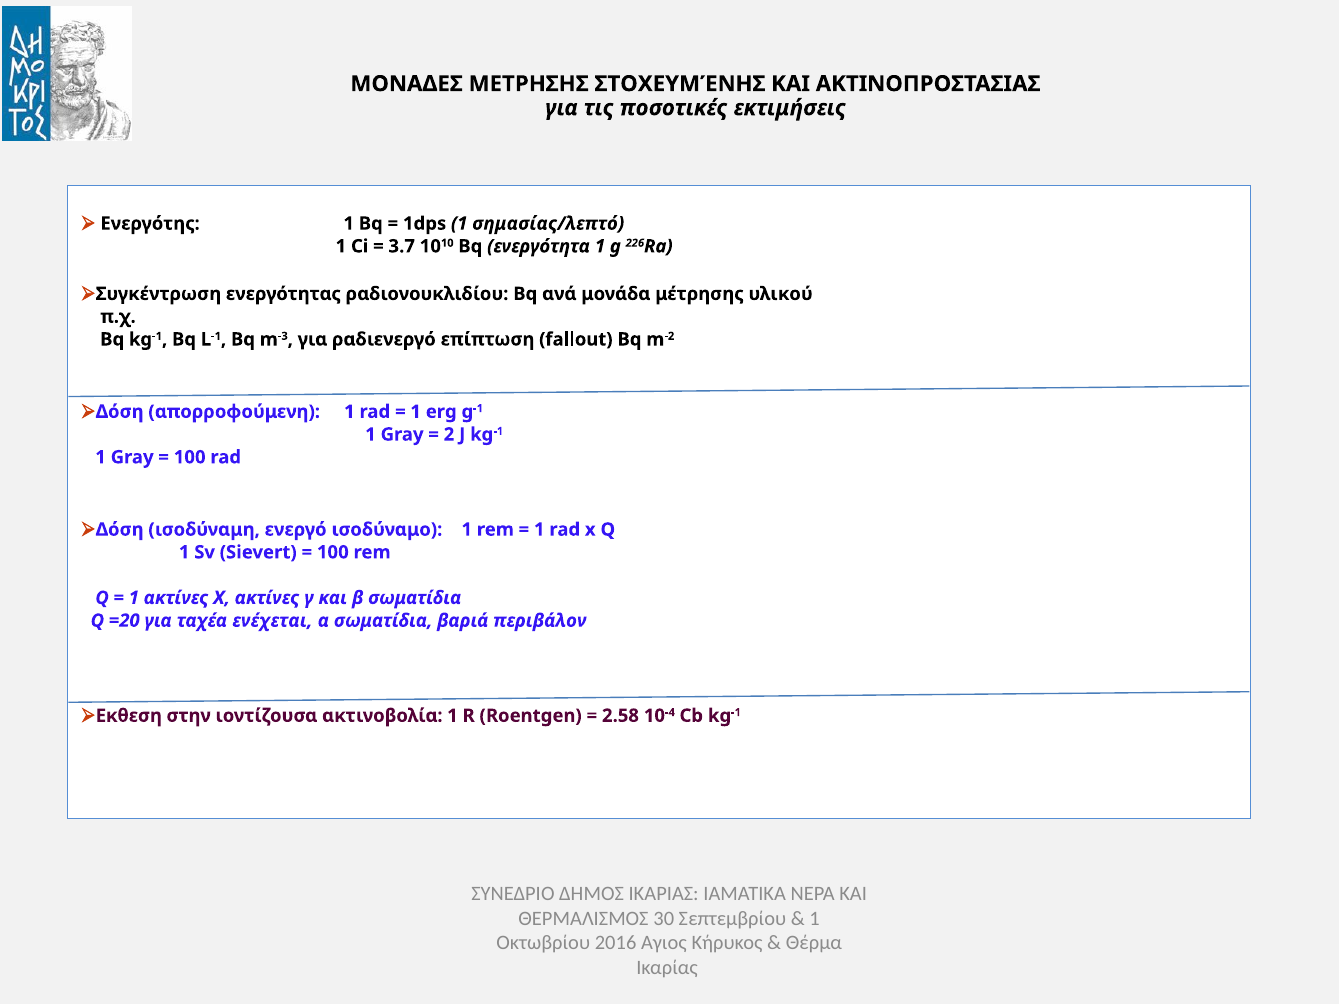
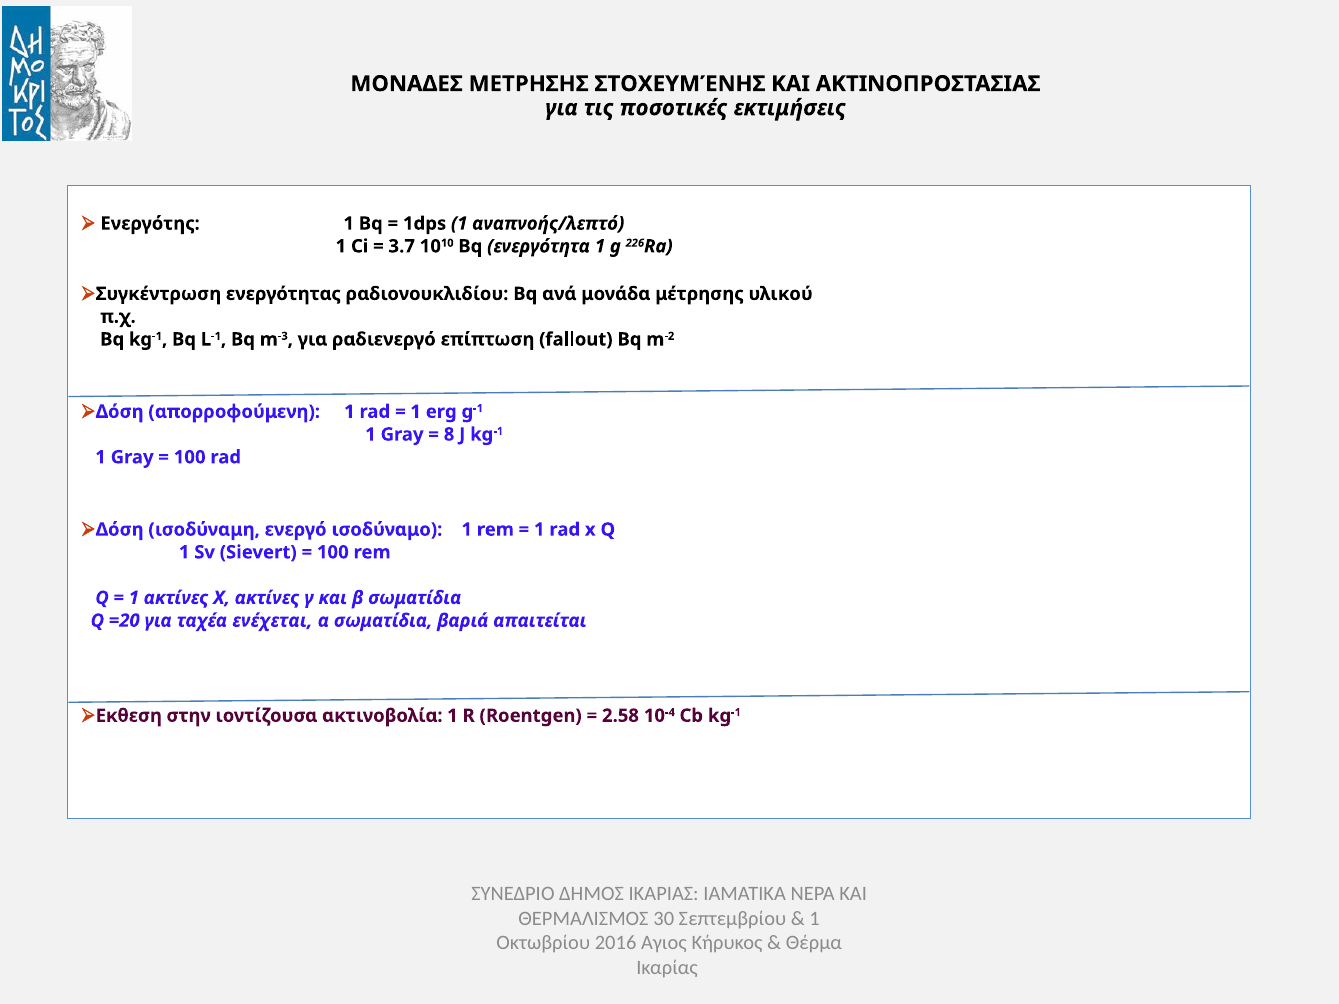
σημασίας/λεπτό: σημασίας/λεπτό -> αναπνοής/λεπτό
2: 2 -> 8
περιβάλον: περιβάλον -> απαιτείται
